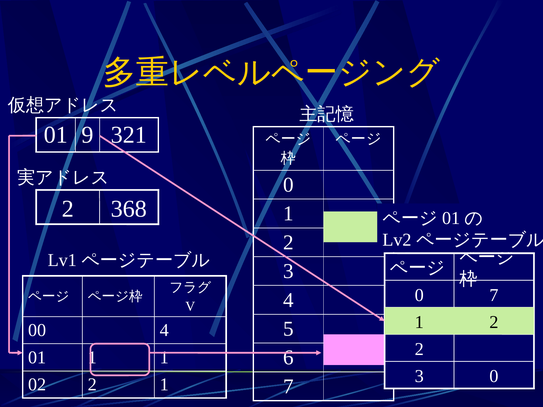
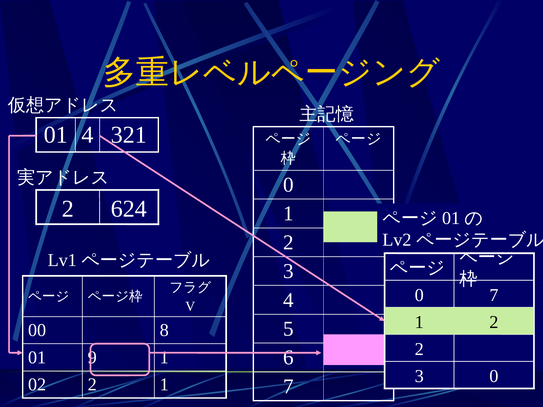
01 9: 9 -> 4
368: 368 -> 624
00 4: 4 -> 8
01 1: 1 -> 9
